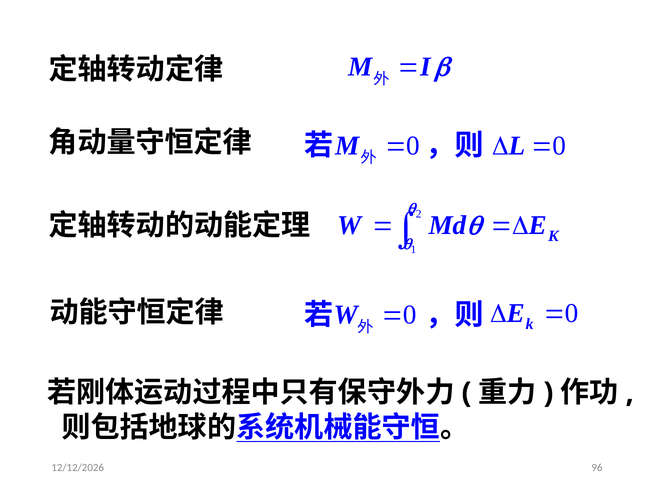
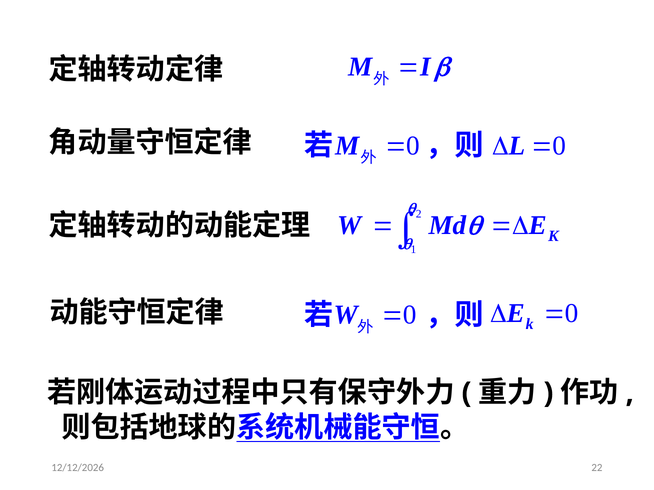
96: 96 -> 22
